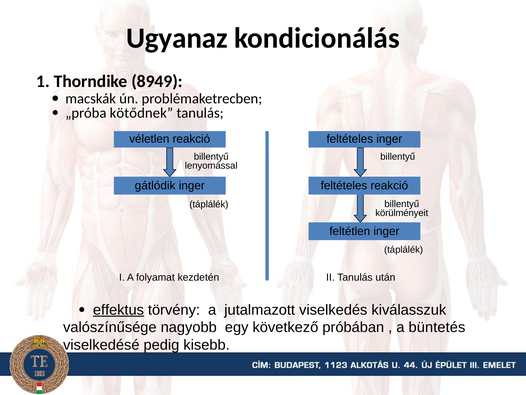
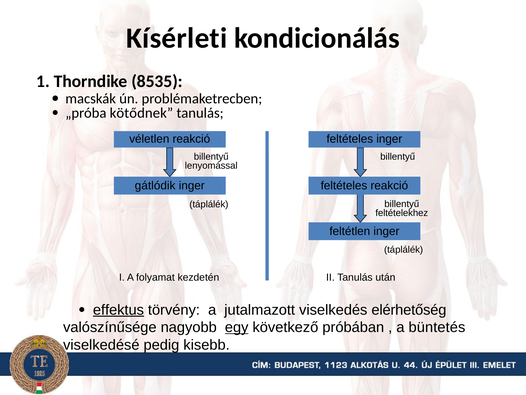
Ugyanaz: Ugyanaz -> Kísérleti
8949: 8949 -> 8535
körülményeit: körülményeit -> feltételekhez
kiválasszuk: kiválasszuk -> elérhetőség
egy underline: none -> present
